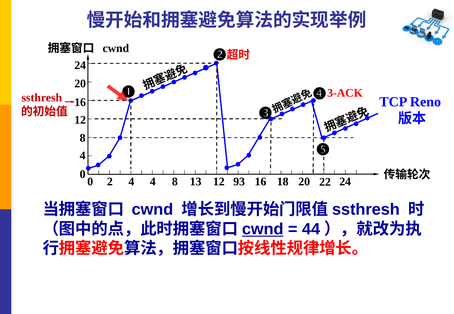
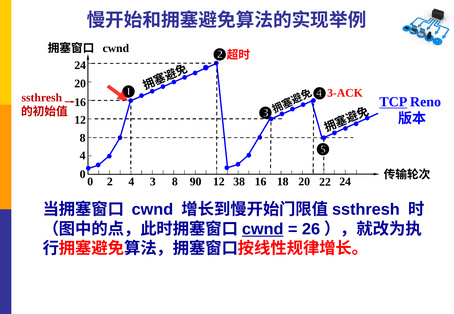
TCP underline: none -> present
4 4: 4 -> 3
13: 13 -> 90
93: 93 -> 38
44: 44 -> 26
